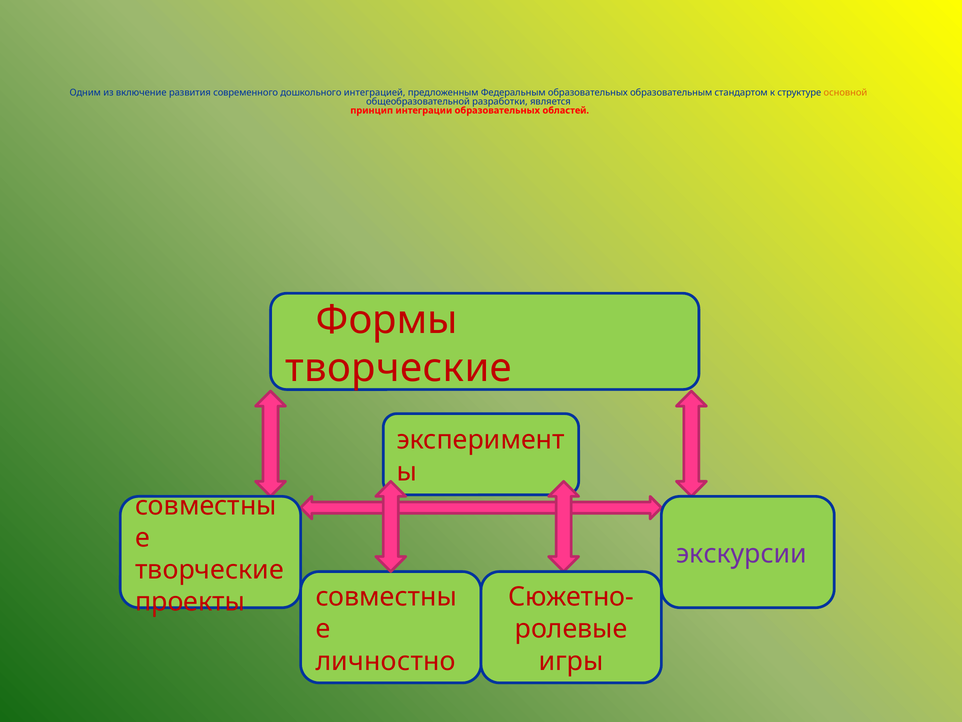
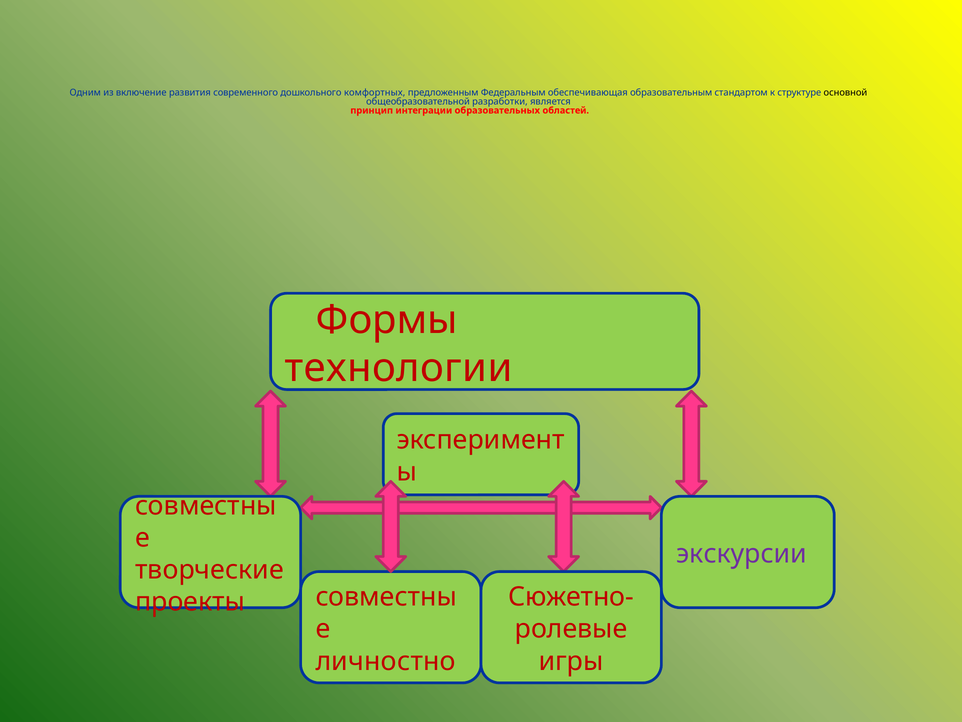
интеграцией: интеграцией -> комфортных
Федеральным образовательных: образовательных -> обеспечивающая
основной colour: orange -> black
творческие at (399, 368): творческие -> технологии
